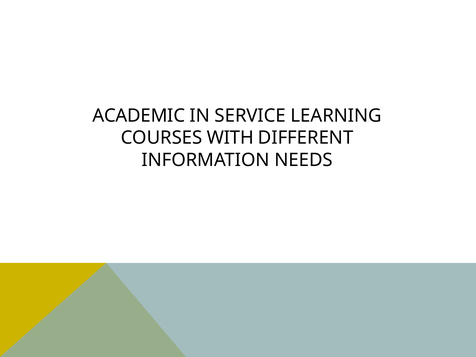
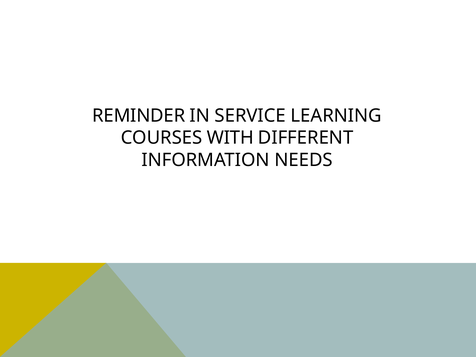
ACADEMIC: ACADEMIC -> REMINDER
